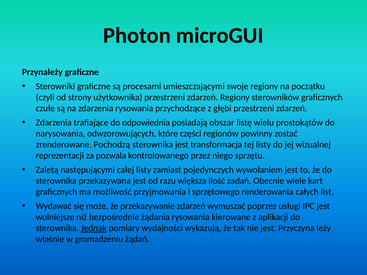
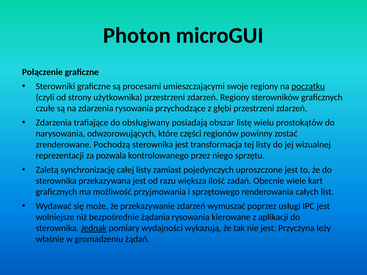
Przynależy: Przynależy -> Połączenie
początku underline: none -> present
odpowiednia: odpowiednia -> obsługiwany
następującymi: następującymi -> synchronizację
wywołaniem: wywołaniem -> uproszczone
